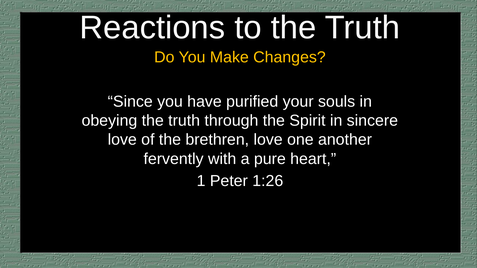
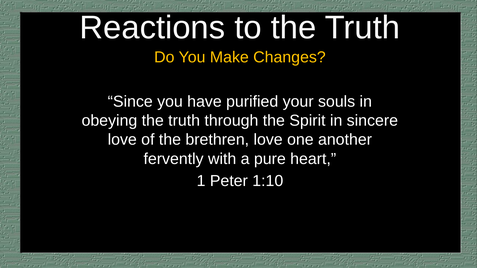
1:26: 1:26 -> 1:10
